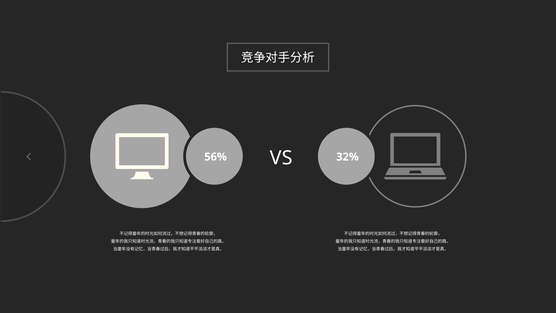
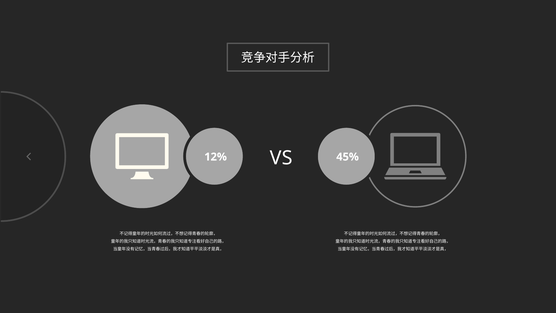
56%: 56% -> 12%
32%: 32% -> 45%
